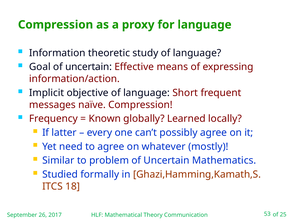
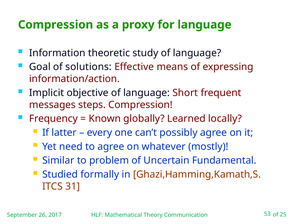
Goal of uncertain: uncertain -> solutions
naïve: naïve -> steps
Mathematics: Mathematics -> Fundamental
18: 18 -> 31
